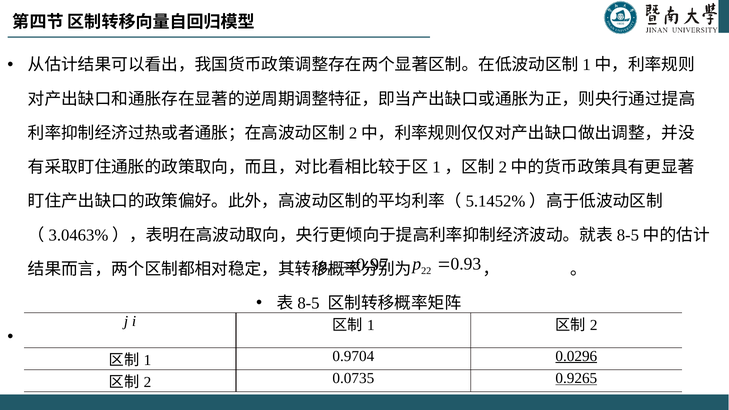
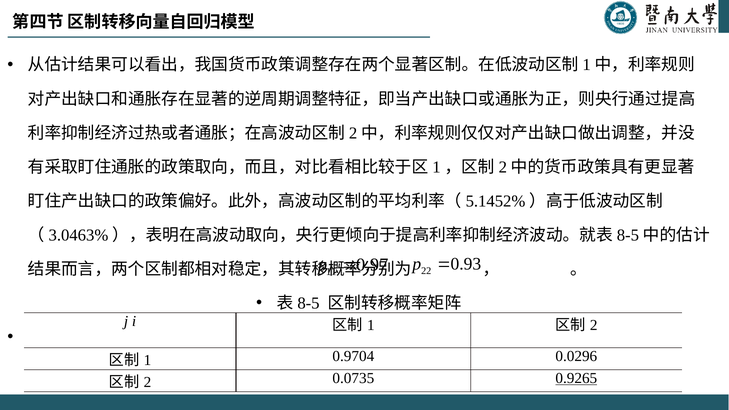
0.0296 underline: present -> none
